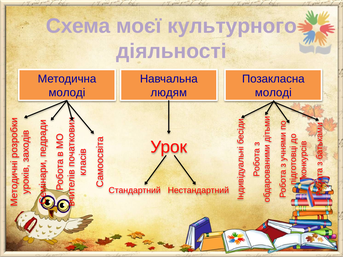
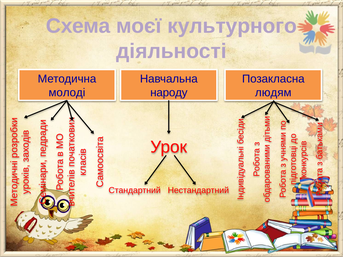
людям: людям -> народу
молоді at (273, 93): молоді -> людям
